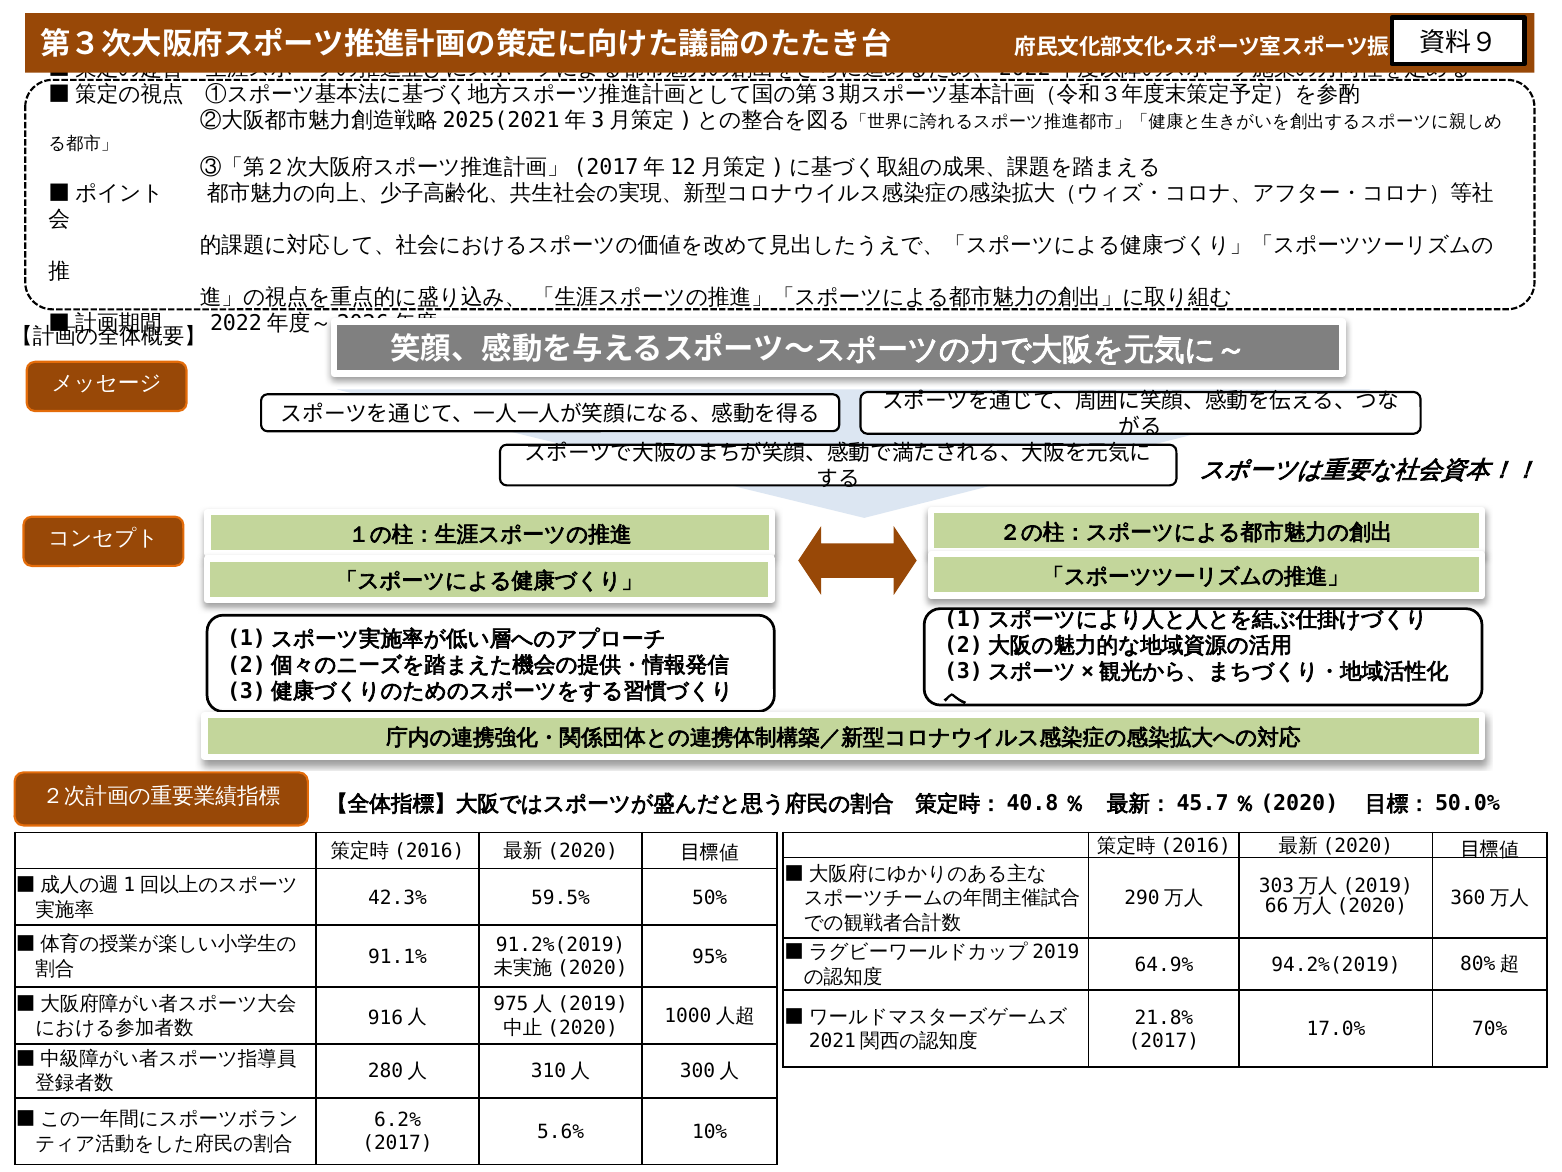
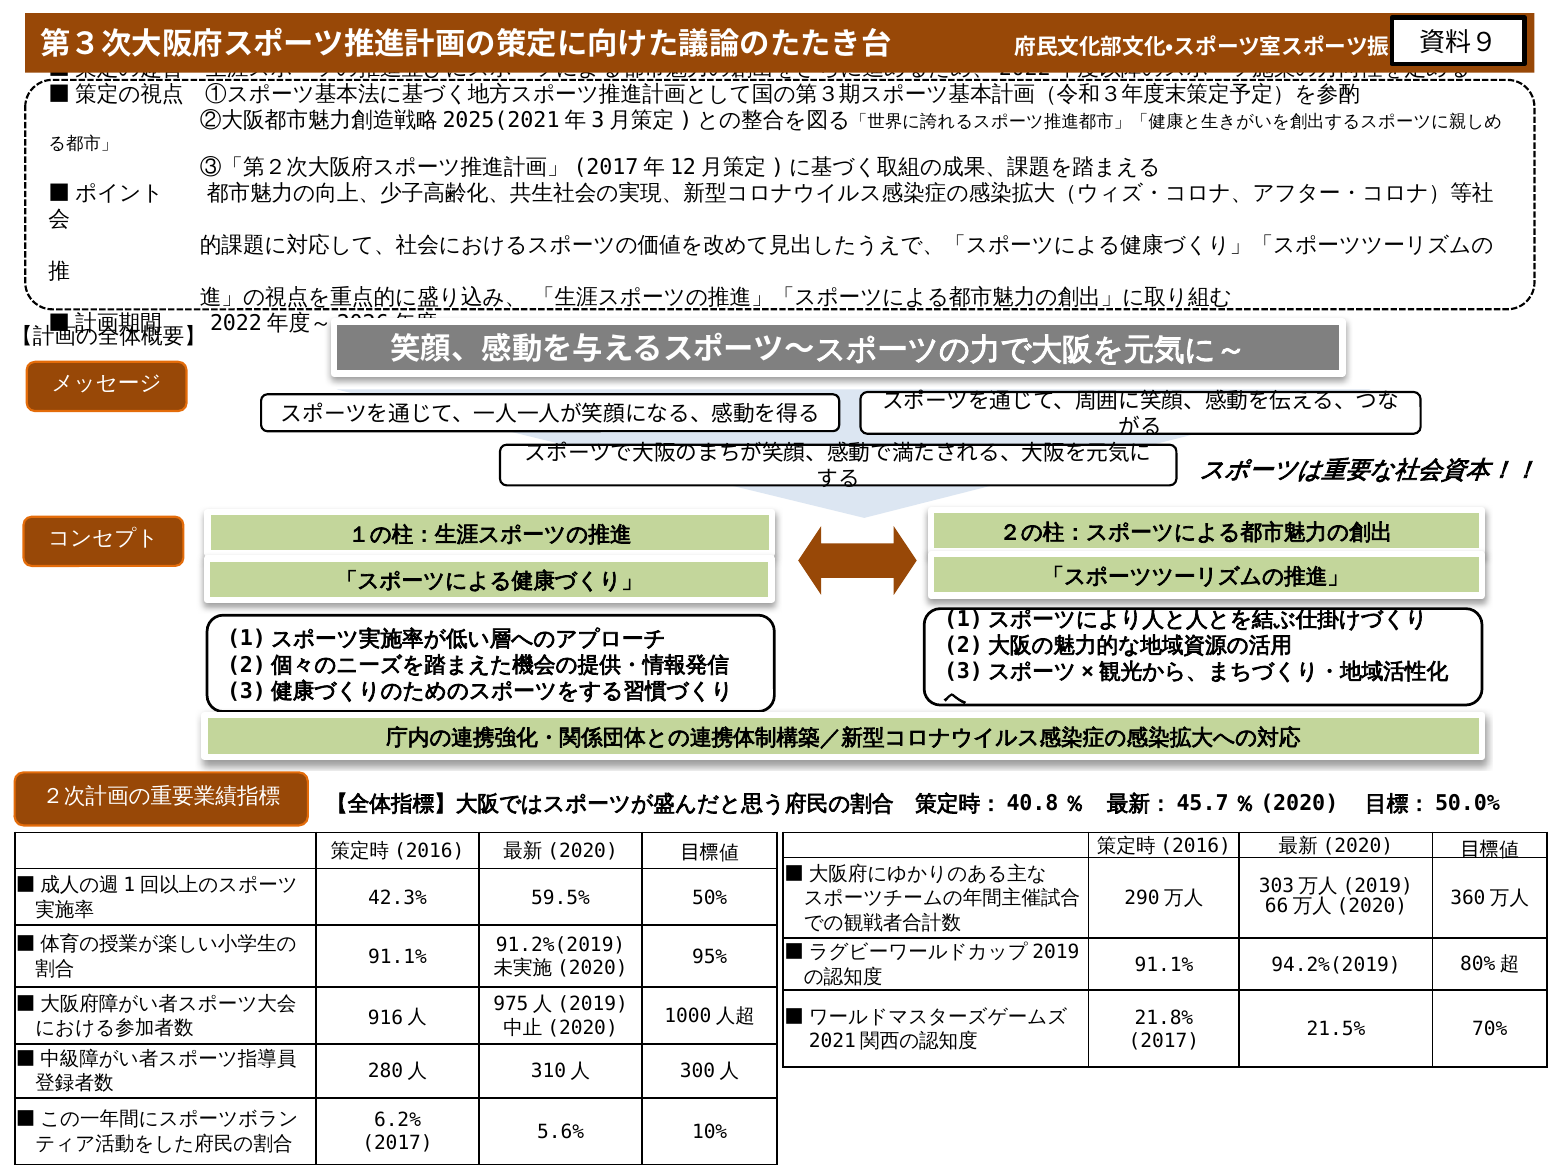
64.9% at (1164, 964): 64.9% -> 91.1%
17.0%: 17.0% -> 21.5%
